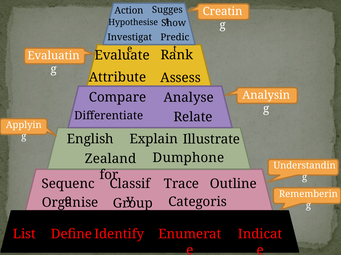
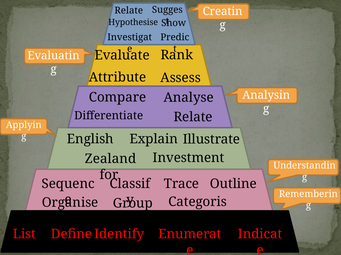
Action at (129, 10): Action -> Relate
Dumphone: Dumphone -> Investment
